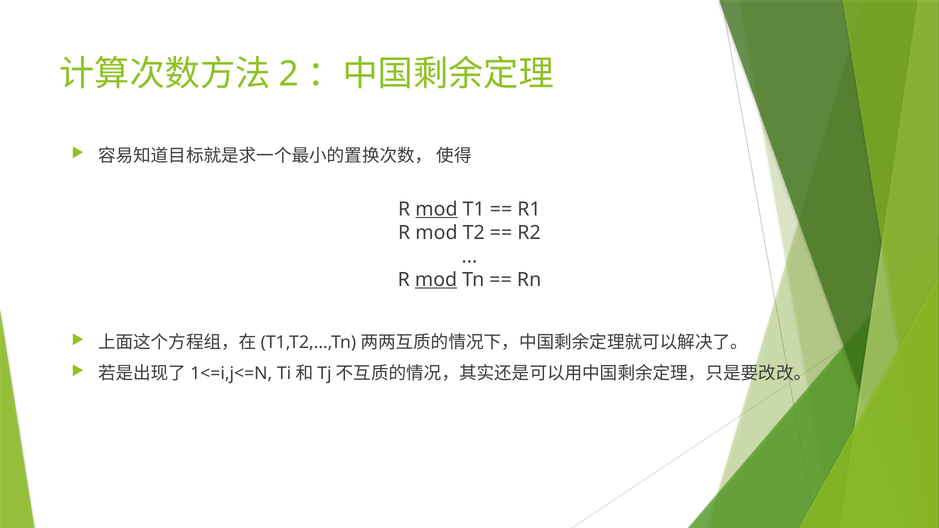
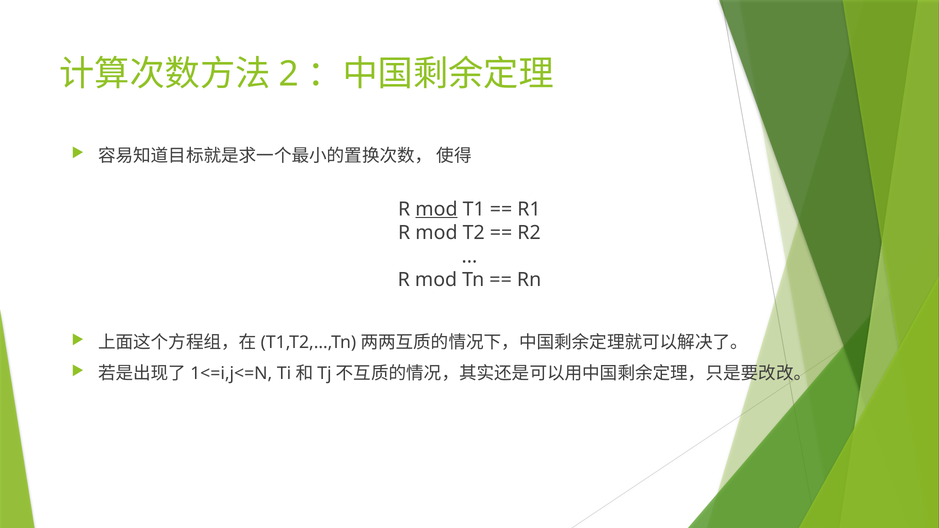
mod at (436, 280) underline: present -> none
